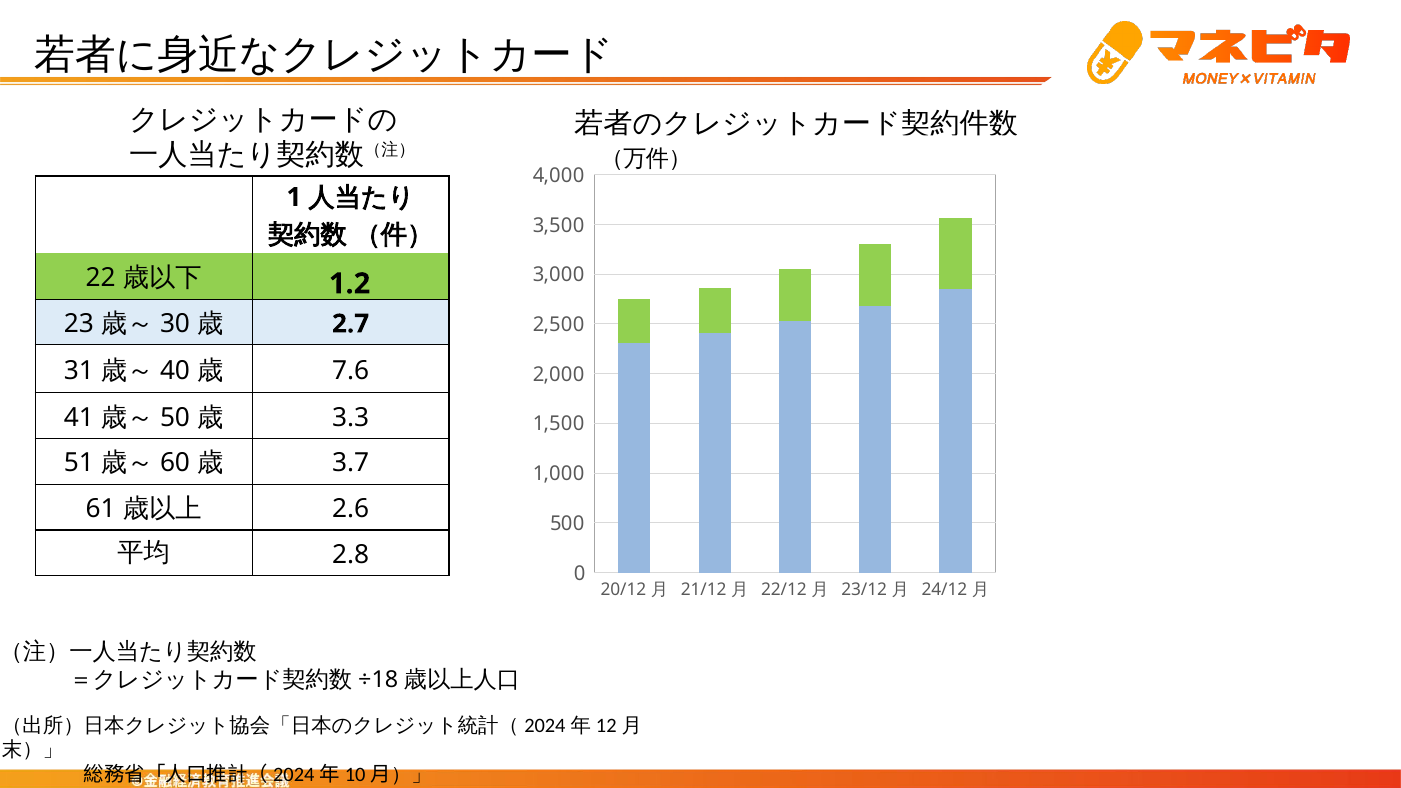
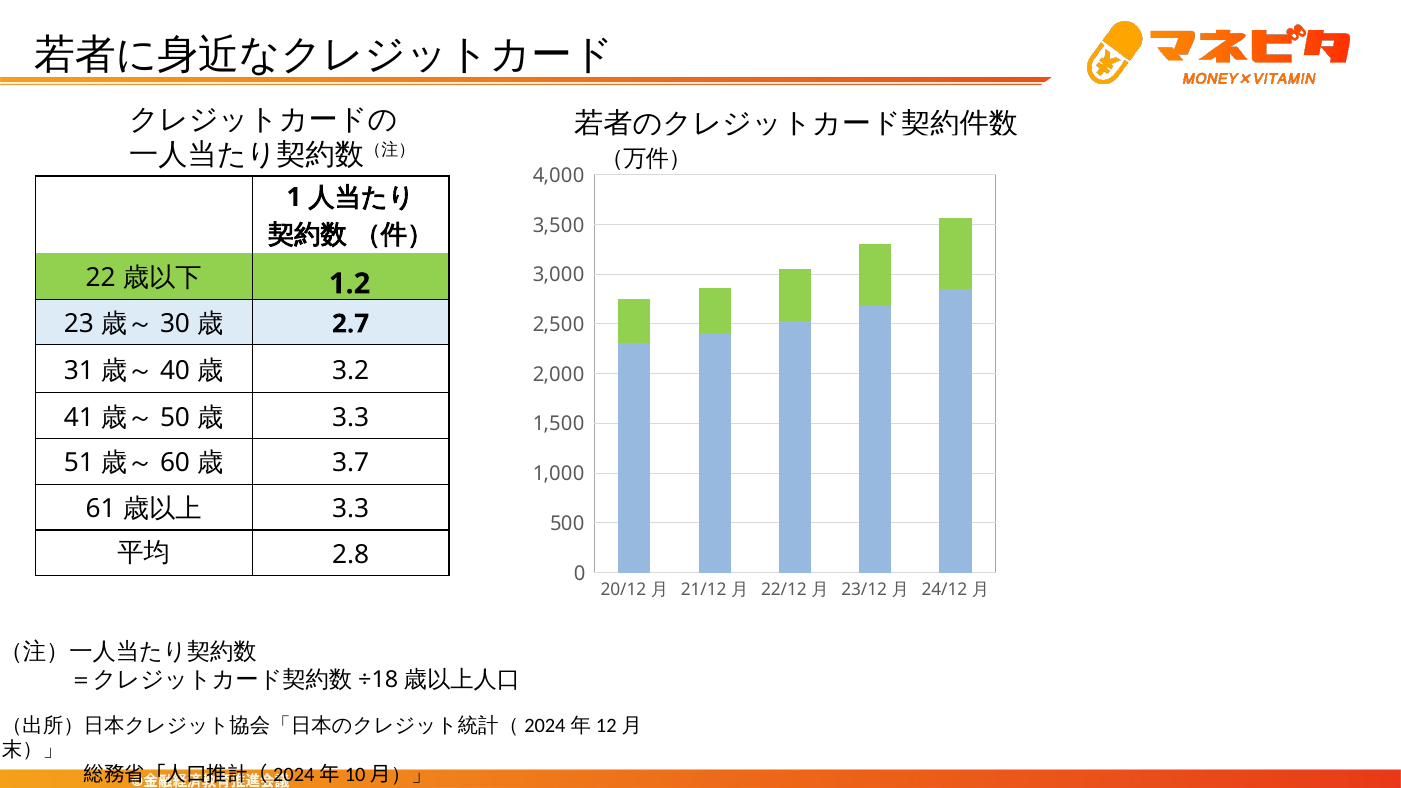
7.6: 7.6 -> 3.2
2.6 at (351, 509): 2.6 -> 3.3
